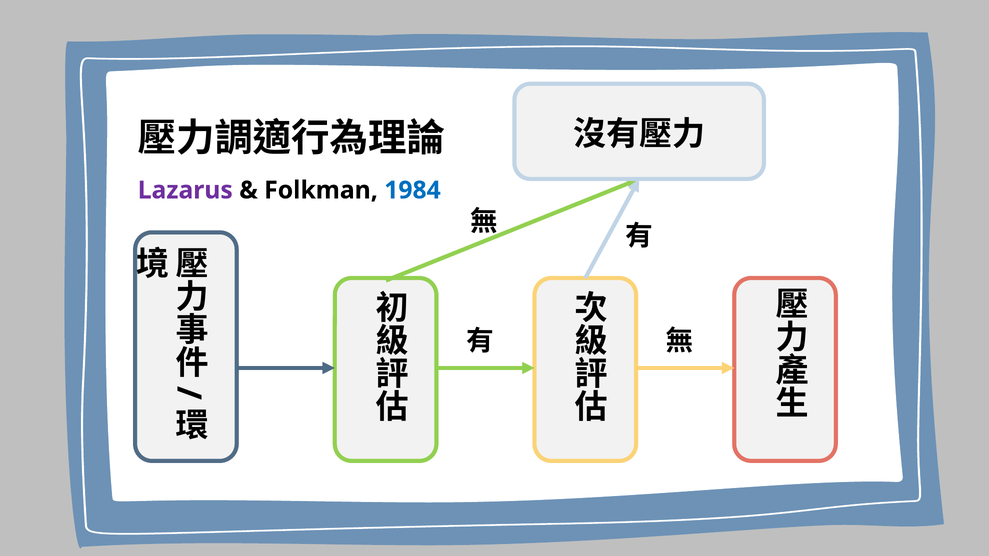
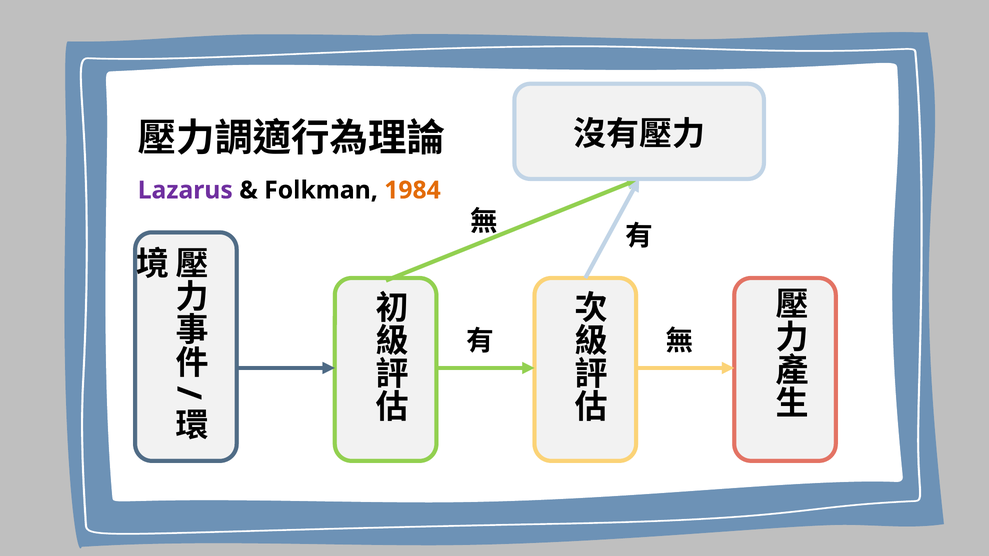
1984 colour: blue -> orange
